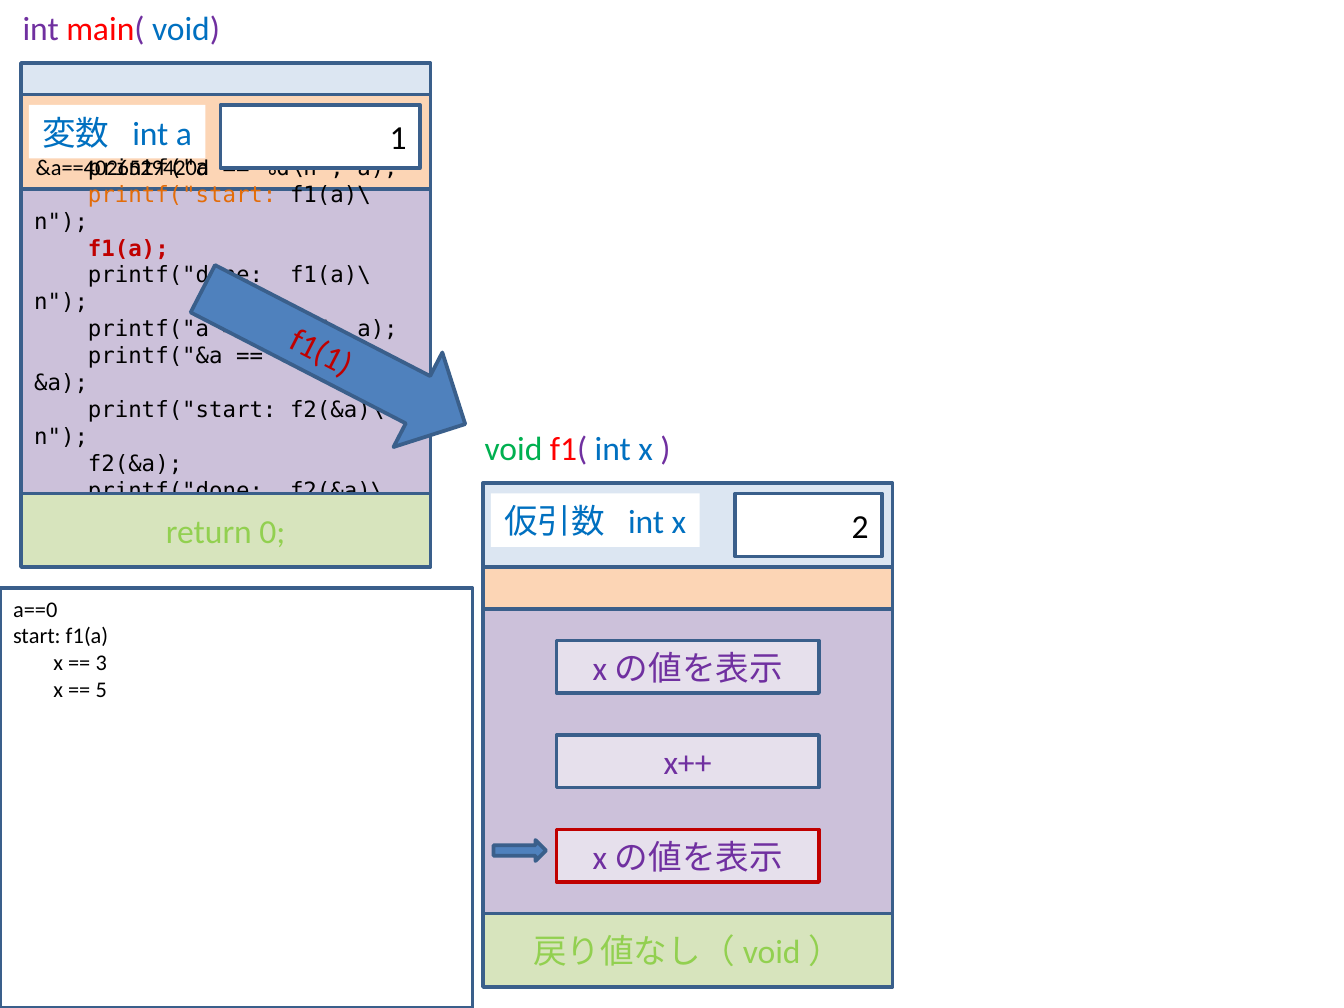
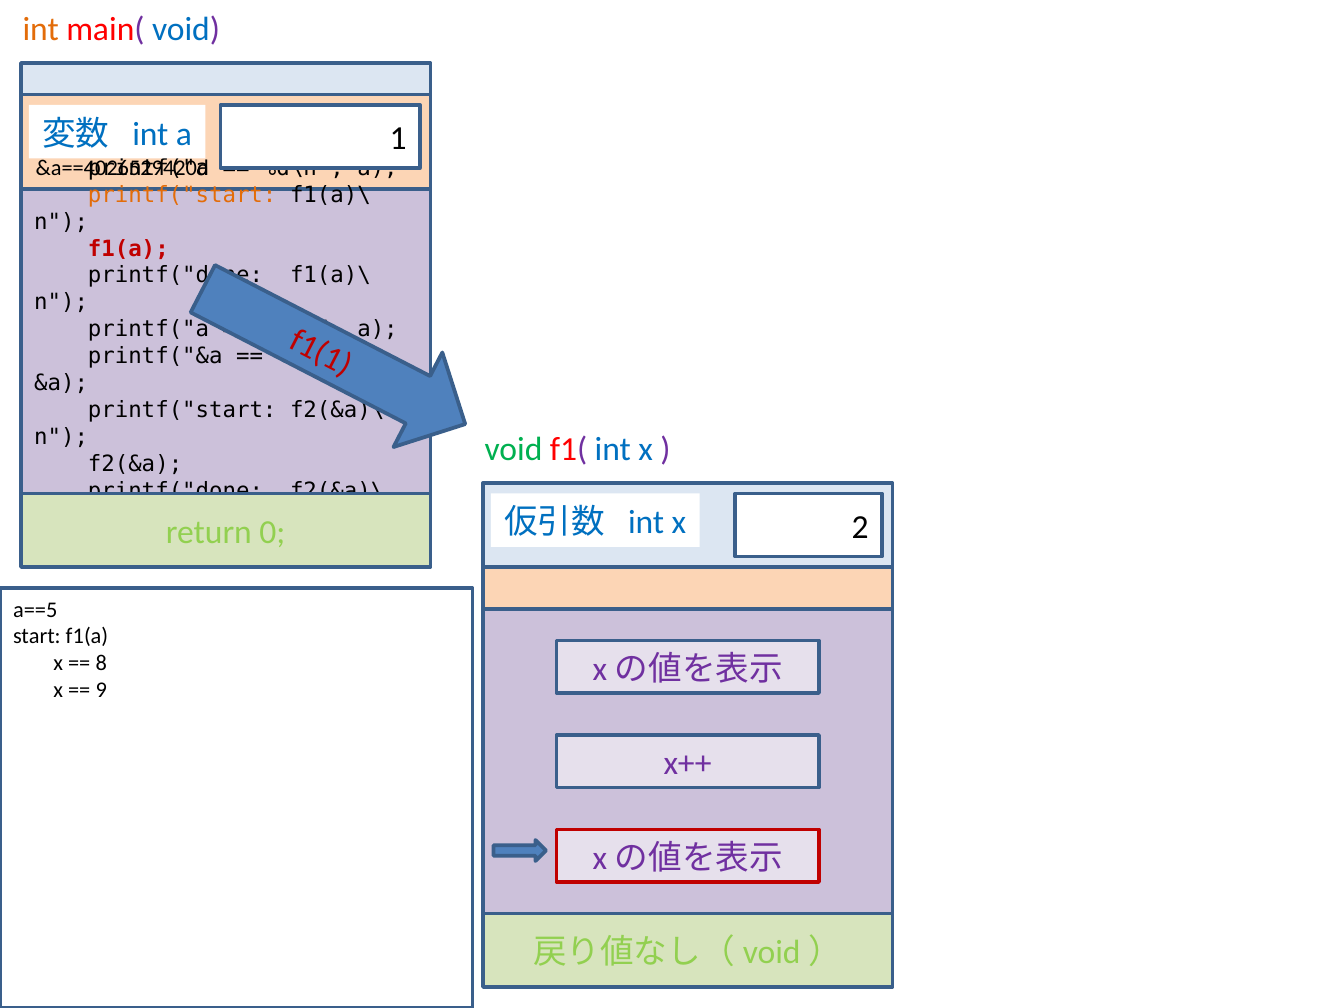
int at (41, 29) colour: purple -> orange
a==0: a==0 -> a==5
3: 3 -> 8
5: 5 -> 9
